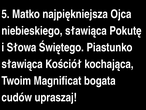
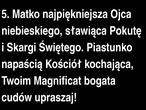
Słowa: Słowa -> Skargi
sławiąca at (22, 64): sławiąca -> napaścią
